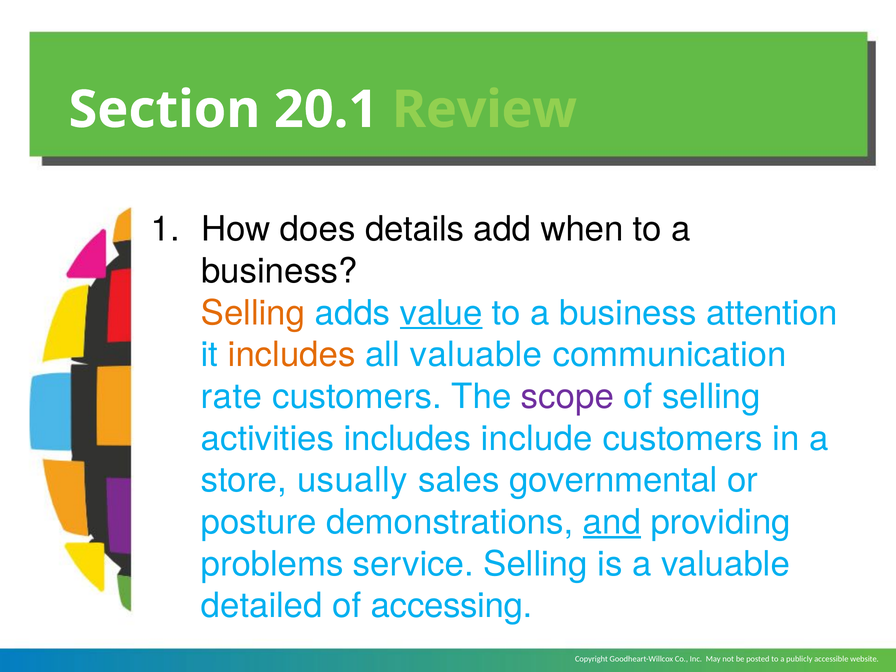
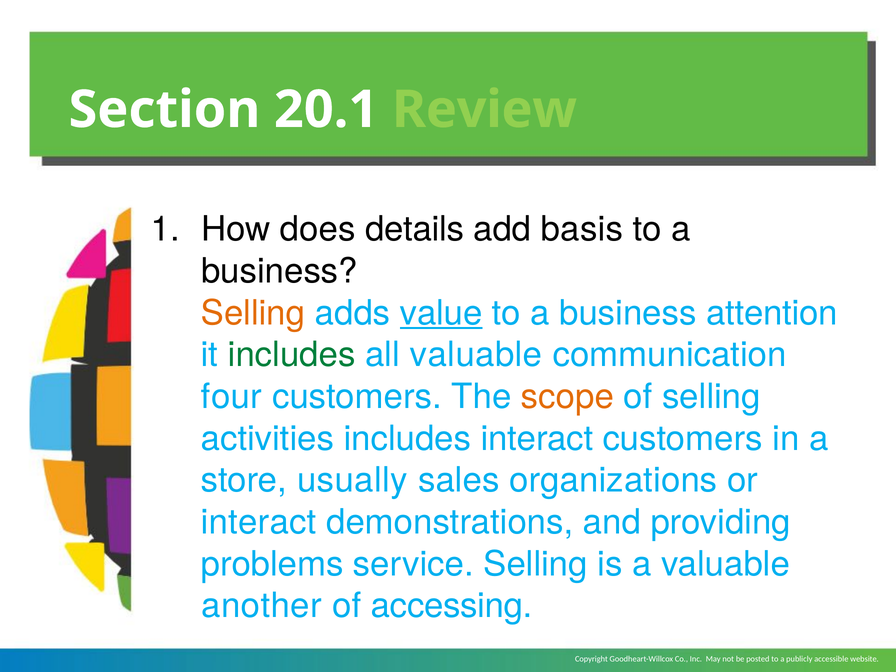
when: when -> basis
includes at (292, 355) colour: orange -> green
rate: rate -> four
scope colour: purple -> orange
includes include: include -> interact
governmental: governmental -> organizations
posture at (259, 522): posture -> interact
and underline: present -> none
detailed: detailed -> another
